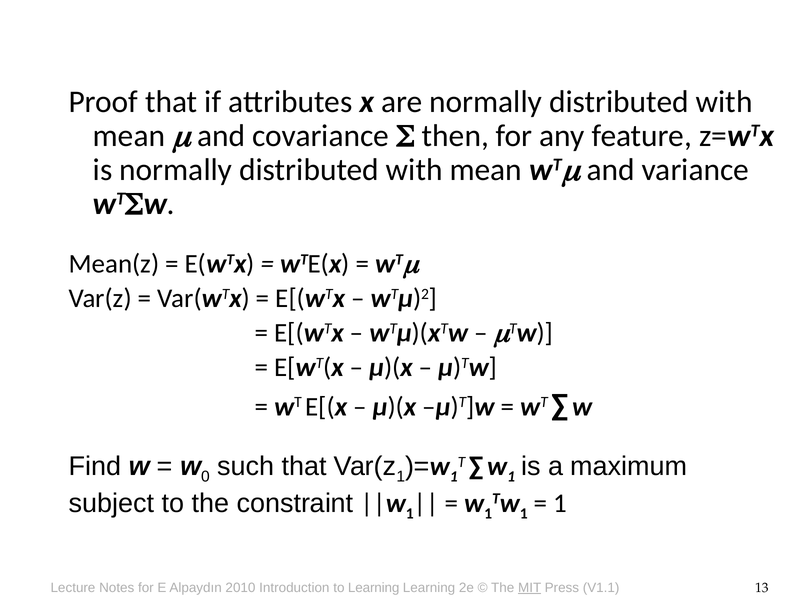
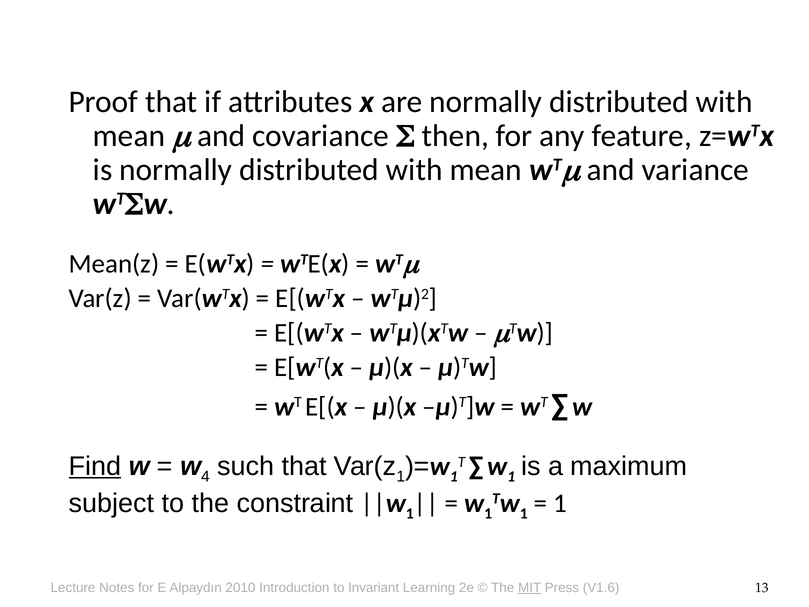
Find underline: none -> present
0: 0 -> 4
to Learning: Learning -> Invariant
V1.1: V1.1 -> V1.6
